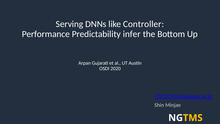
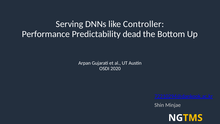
infer: infer -> dead
